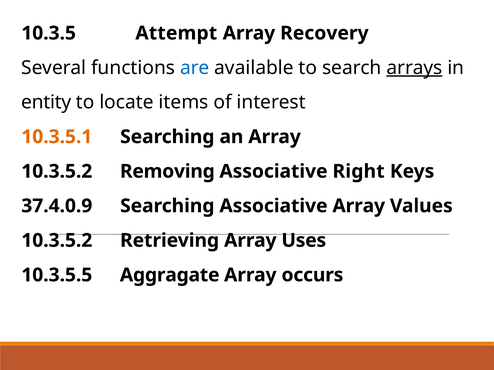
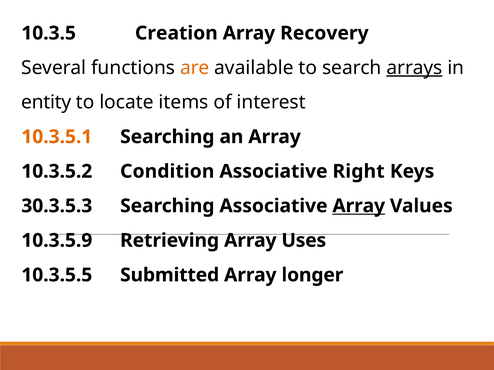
Attempt: Attempt -> Creation
are colour: blue -> orange
Removing: Removing -> Condition
37.4.0.9: 37.4.0.9 -> 30.3.5.3
Array at (359, 206) underline: none -> present
10.3.5.2 at (57, 241): 10.3.5.2 -> 10.3.5.9
Aggragate: Aggragate -> Submitted
occurs: occurs -> longer
